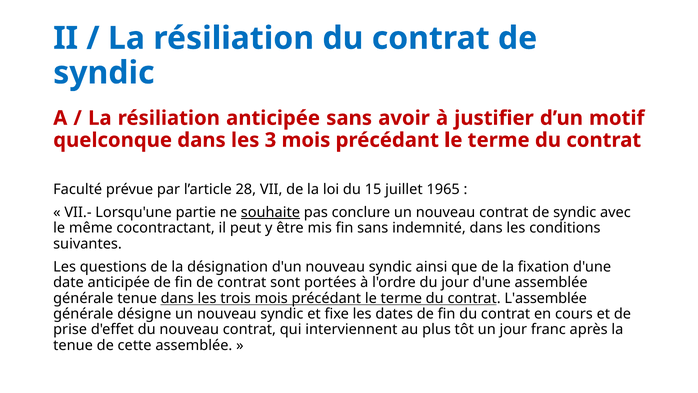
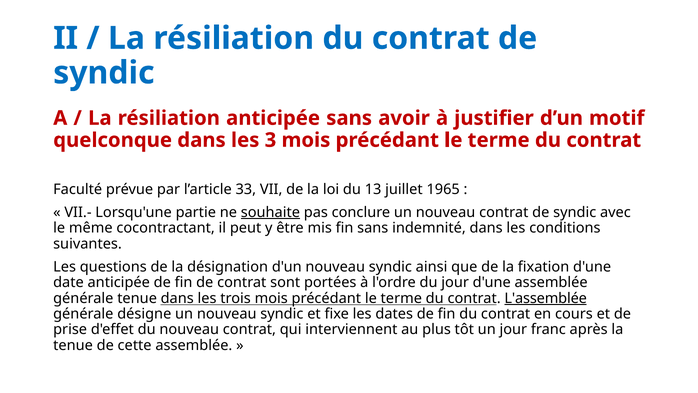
28: 28 -> 33
15: 15 -> 13
L'assemblée underline: none -> present
